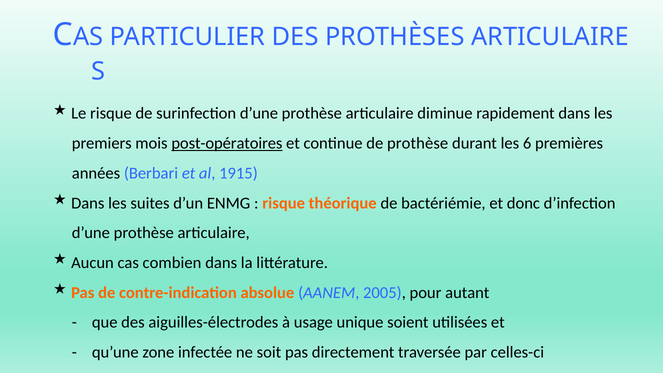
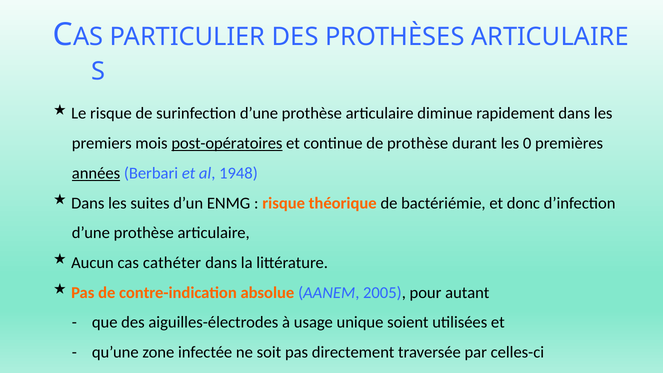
6: 6 -> 0
années underline: none -> present
1915: 1915 -> 1948
combien: combien -> cathéter
